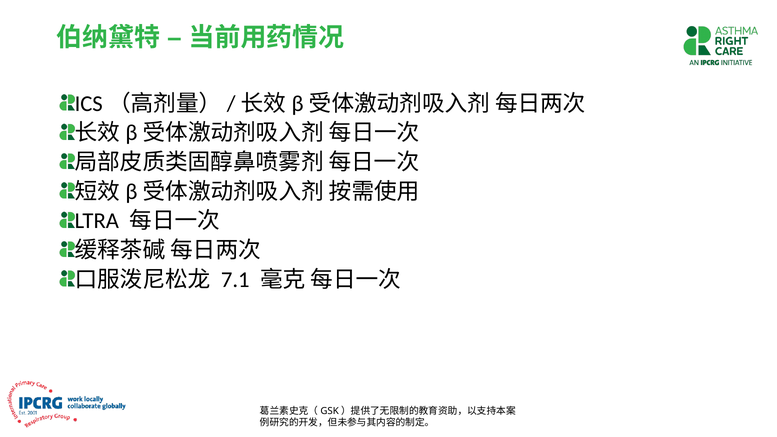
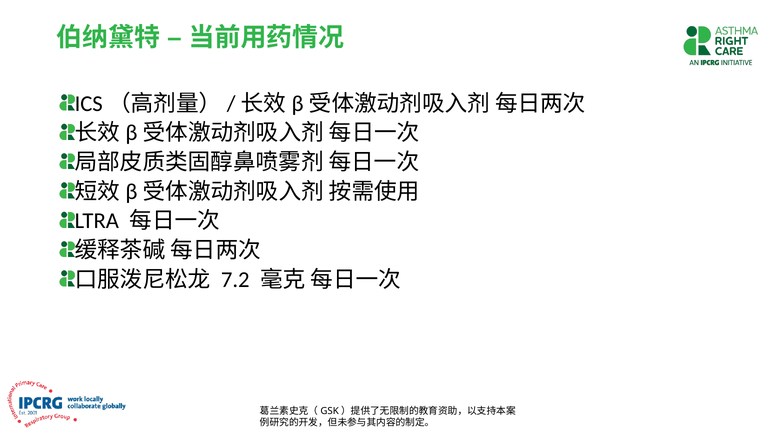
7.1: 7.1 -> 7.2
